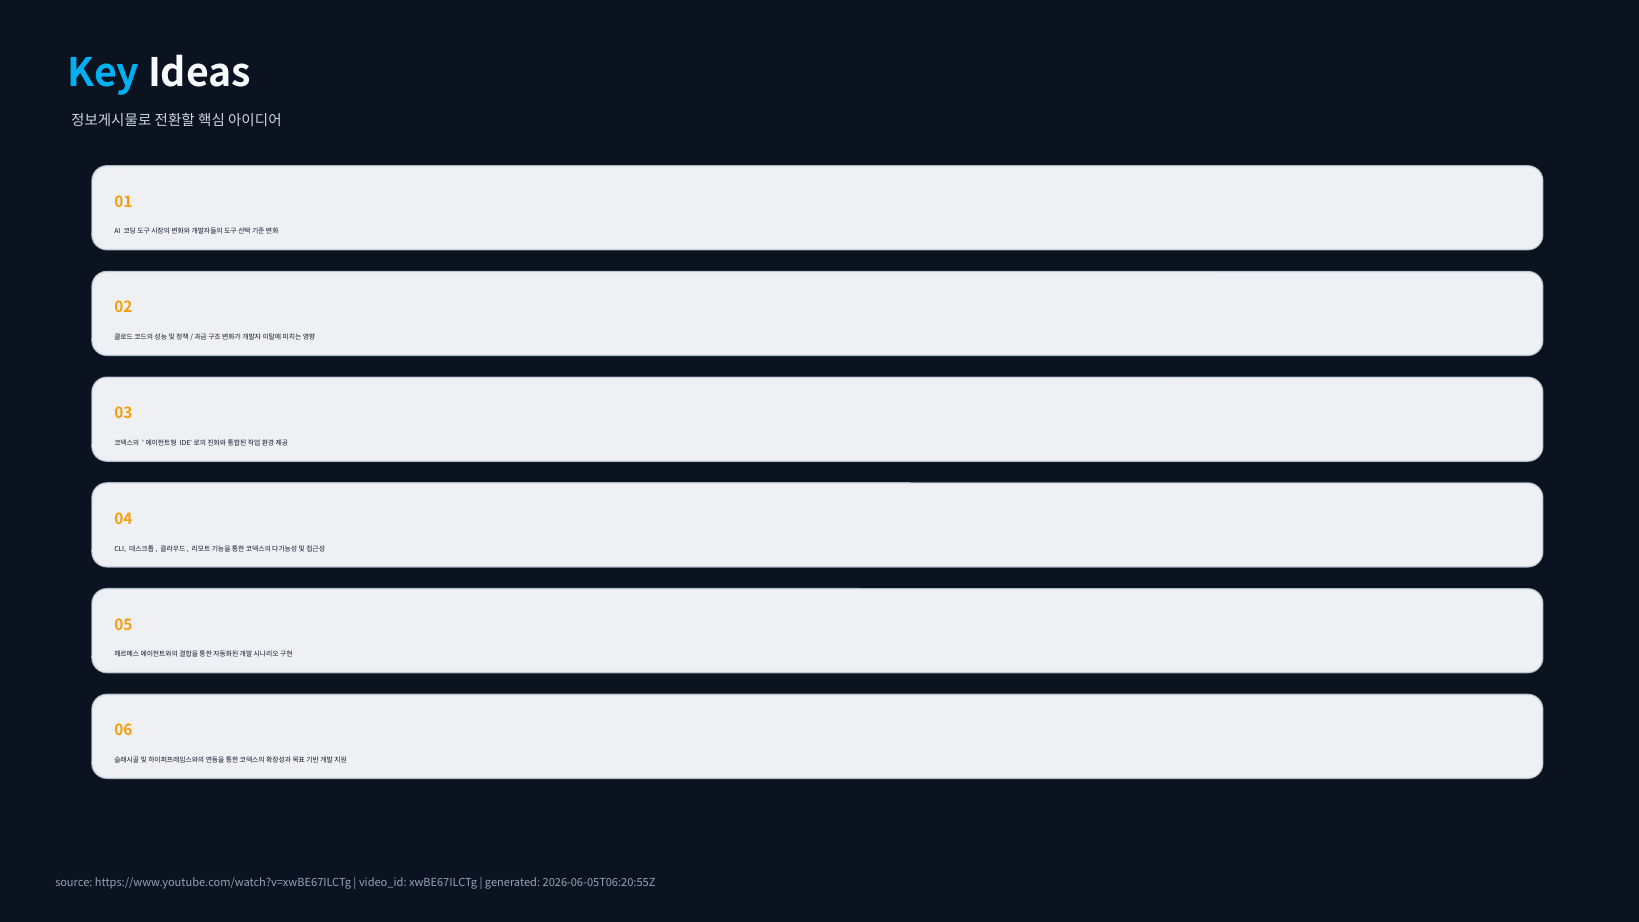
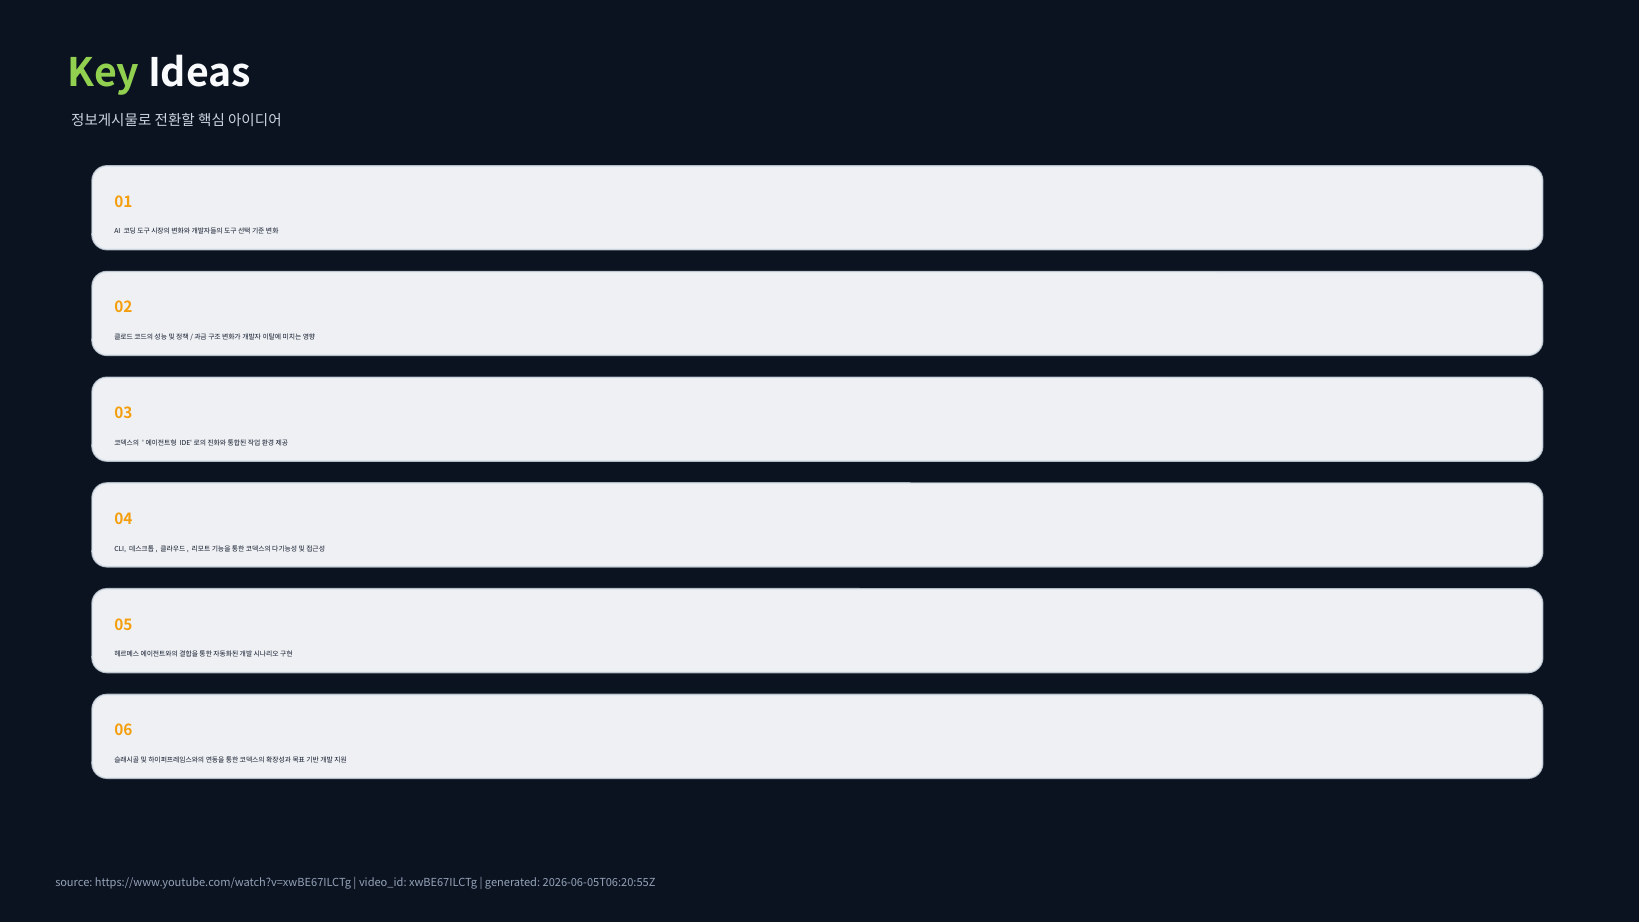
Key colour: light blue -> light green
